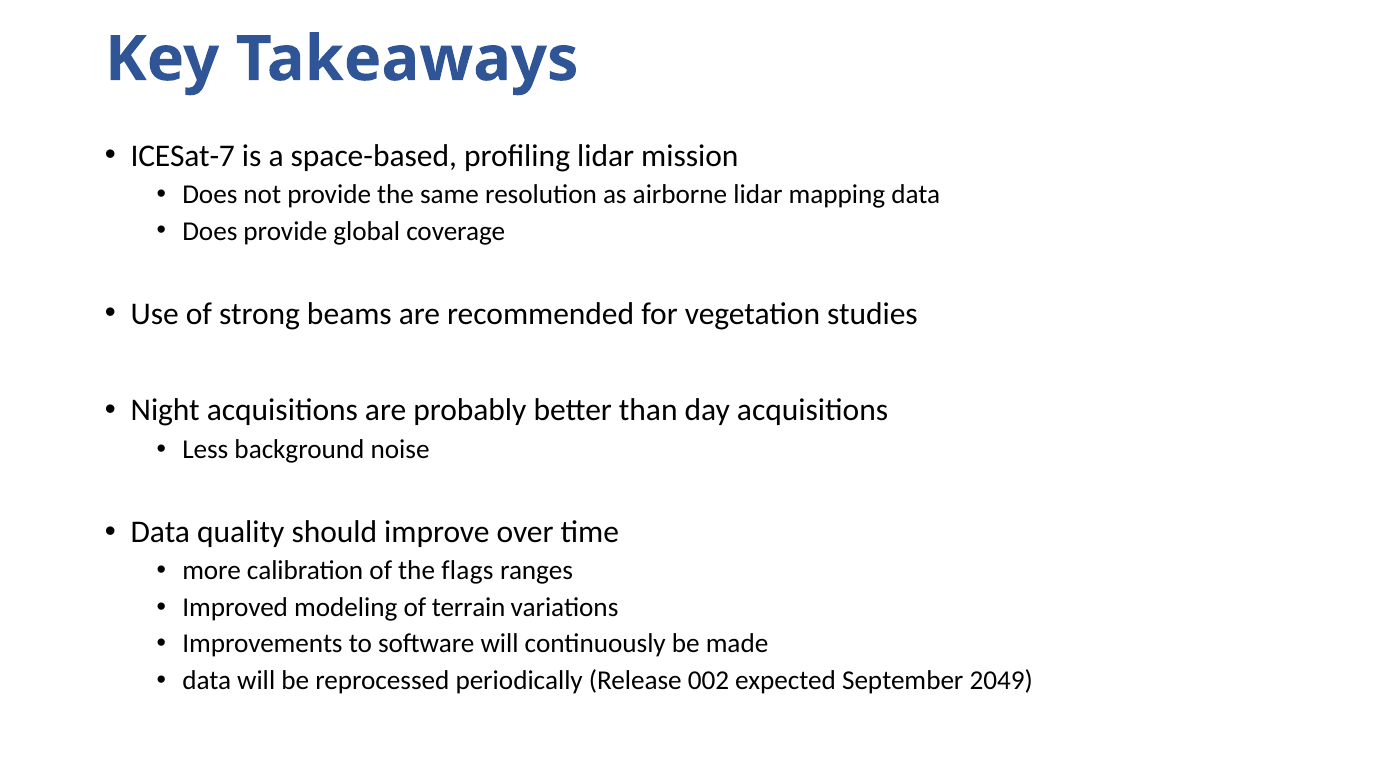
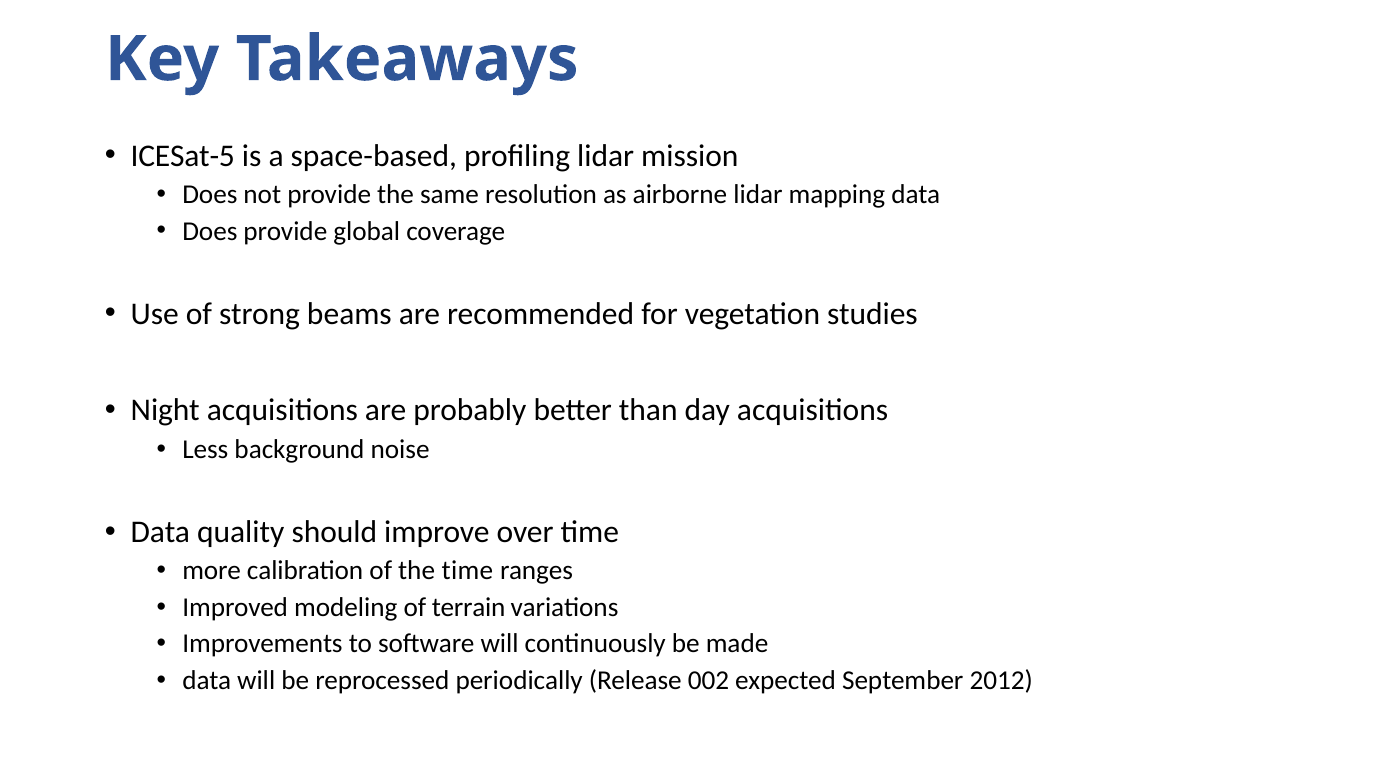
ICESat-7: ICESat-7 -> ICESat-5
the flags: flags -> time
2049: 2049 -> 2012
